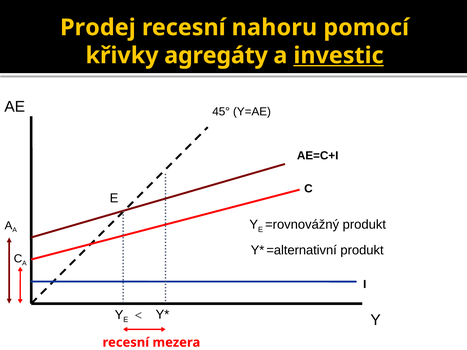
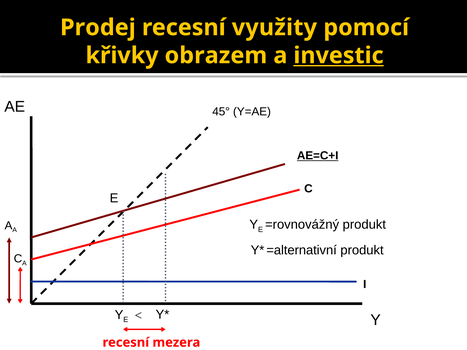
nahoru: nahoru -> využity
agregáty: agregáty -> obrazem
AE=C+I underline: none -> present
